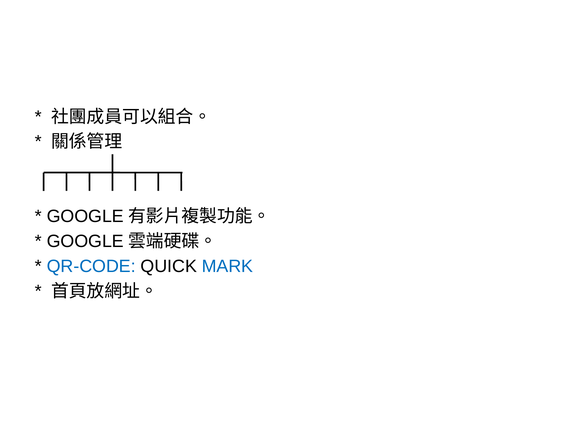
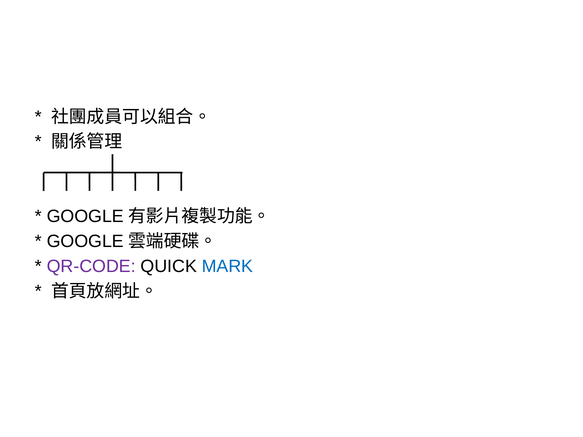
QR-CODE colour: blue -> purple
